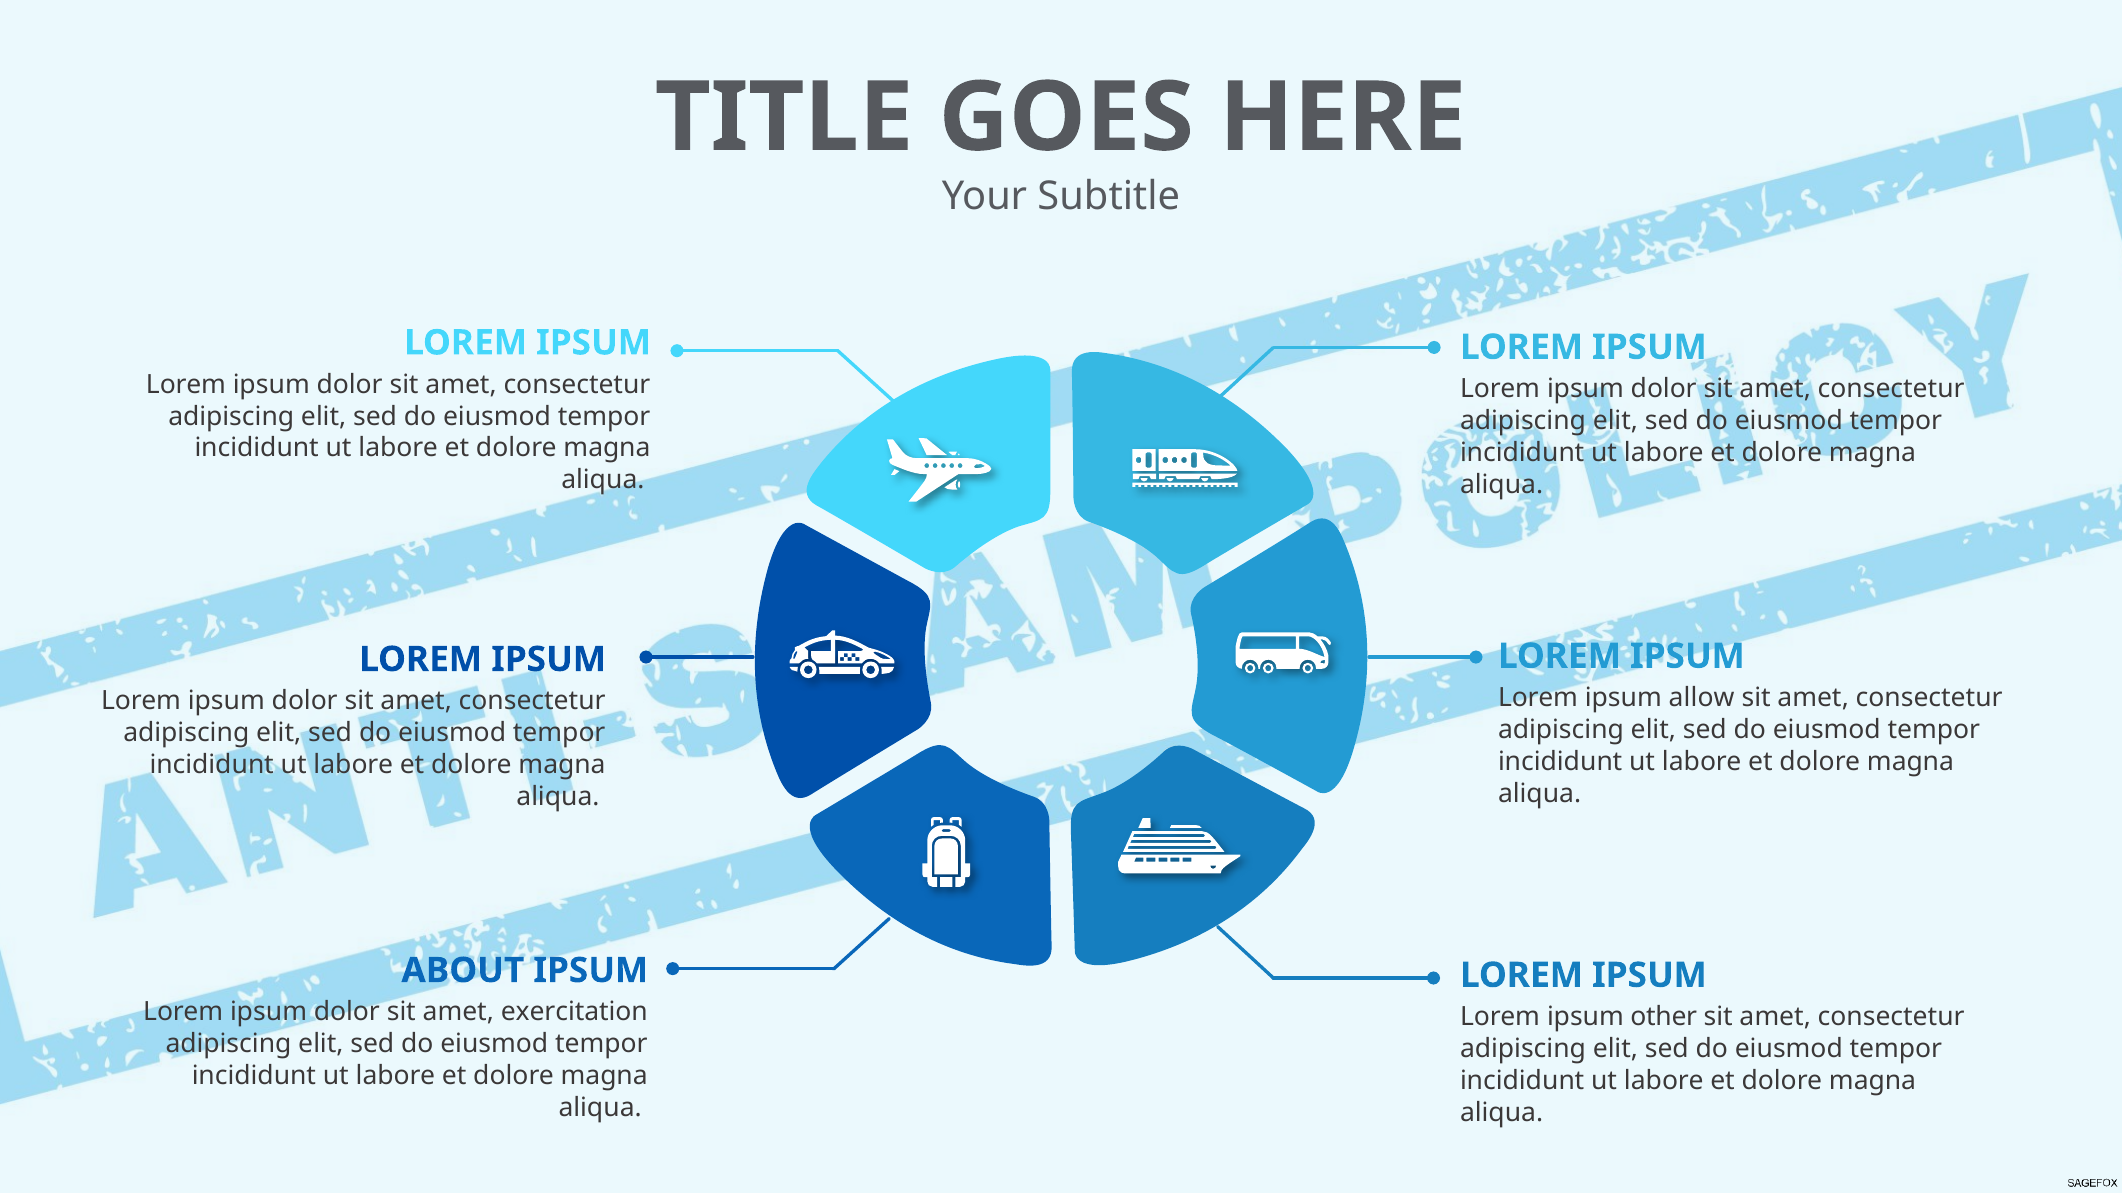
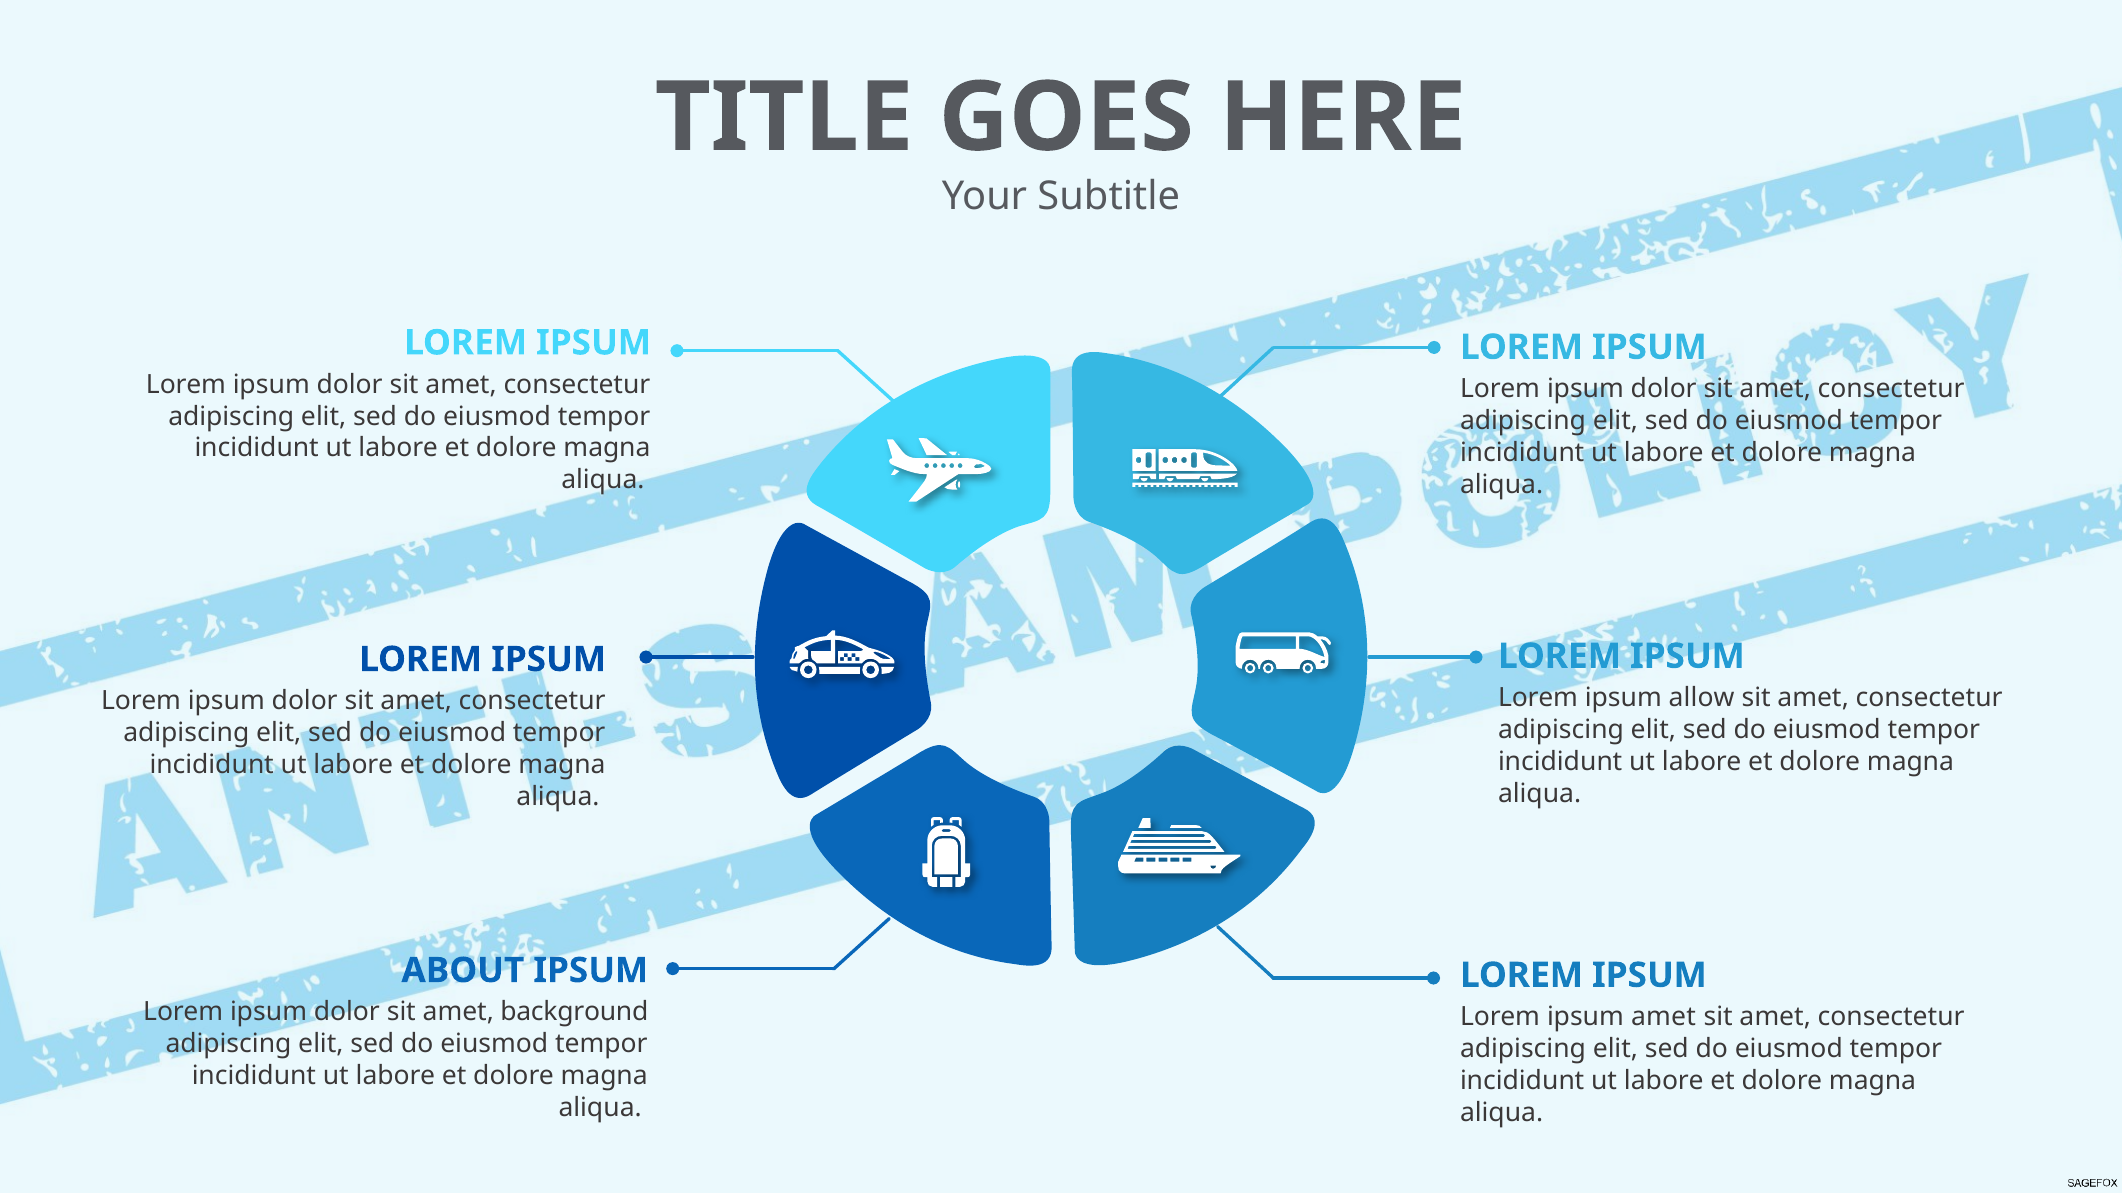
exercitation: exercitation -> background
ipsum other: other -> amet
